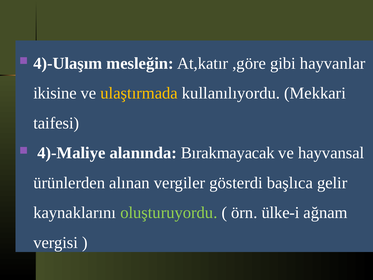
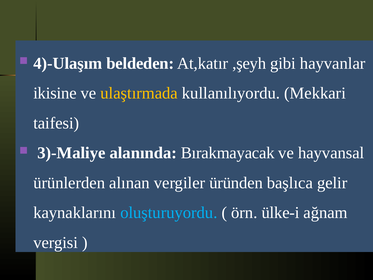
mesleğin: mesleğin -> beldeden
,göre: ,göre -> ,şeyh
4)-Maliye: 4)-Maliye -> 3)-Maliye
gösterdi: gösterdi -> üründen
oluşturuyordu colour: light green -> light blue
